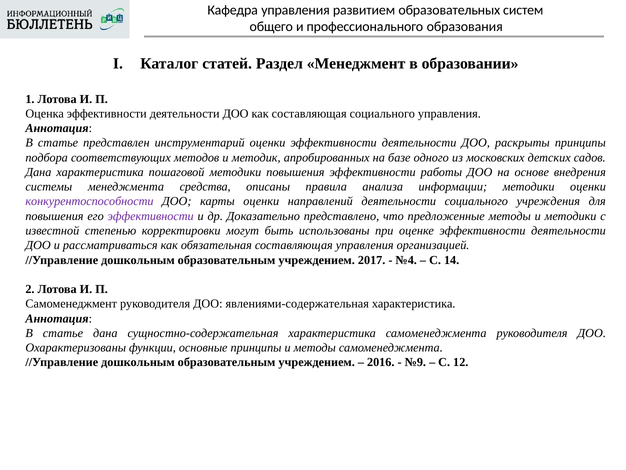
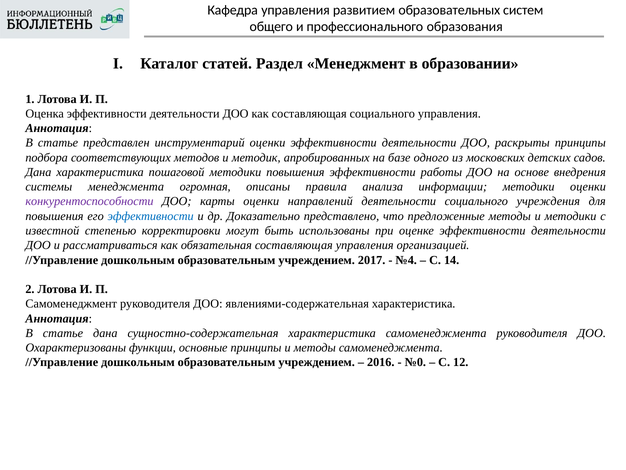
средства: средства -> огромная
эффективности at (151, 216) colour: purple -> blue
№9: №9 -> №0
